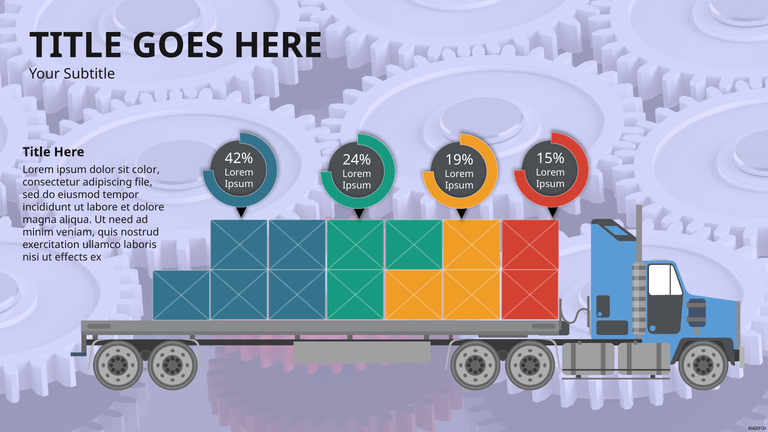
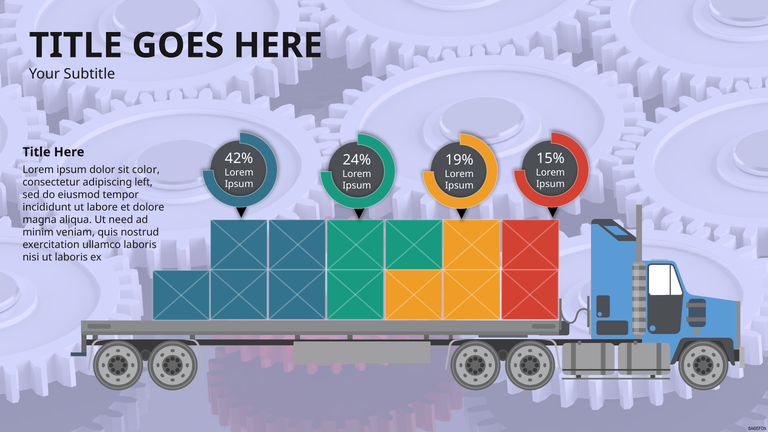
file: file -> left
ut effects: effects -> laboris
